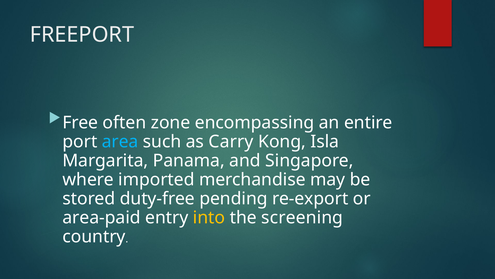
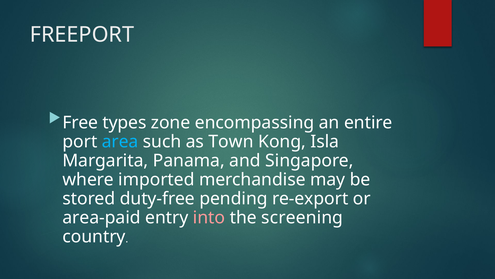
often: often -> types
Carry: Carry -> Town
into colour: yellow -> pink
